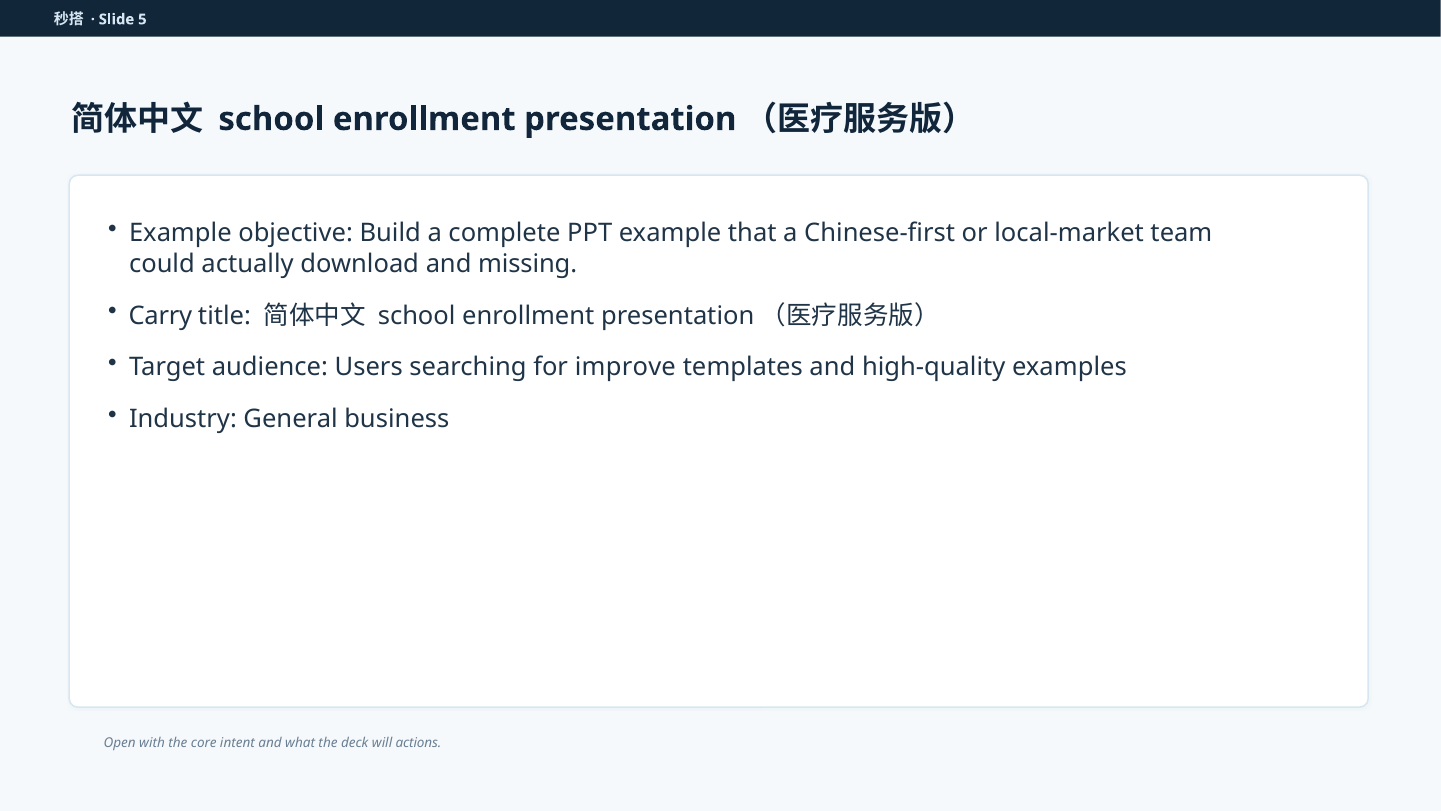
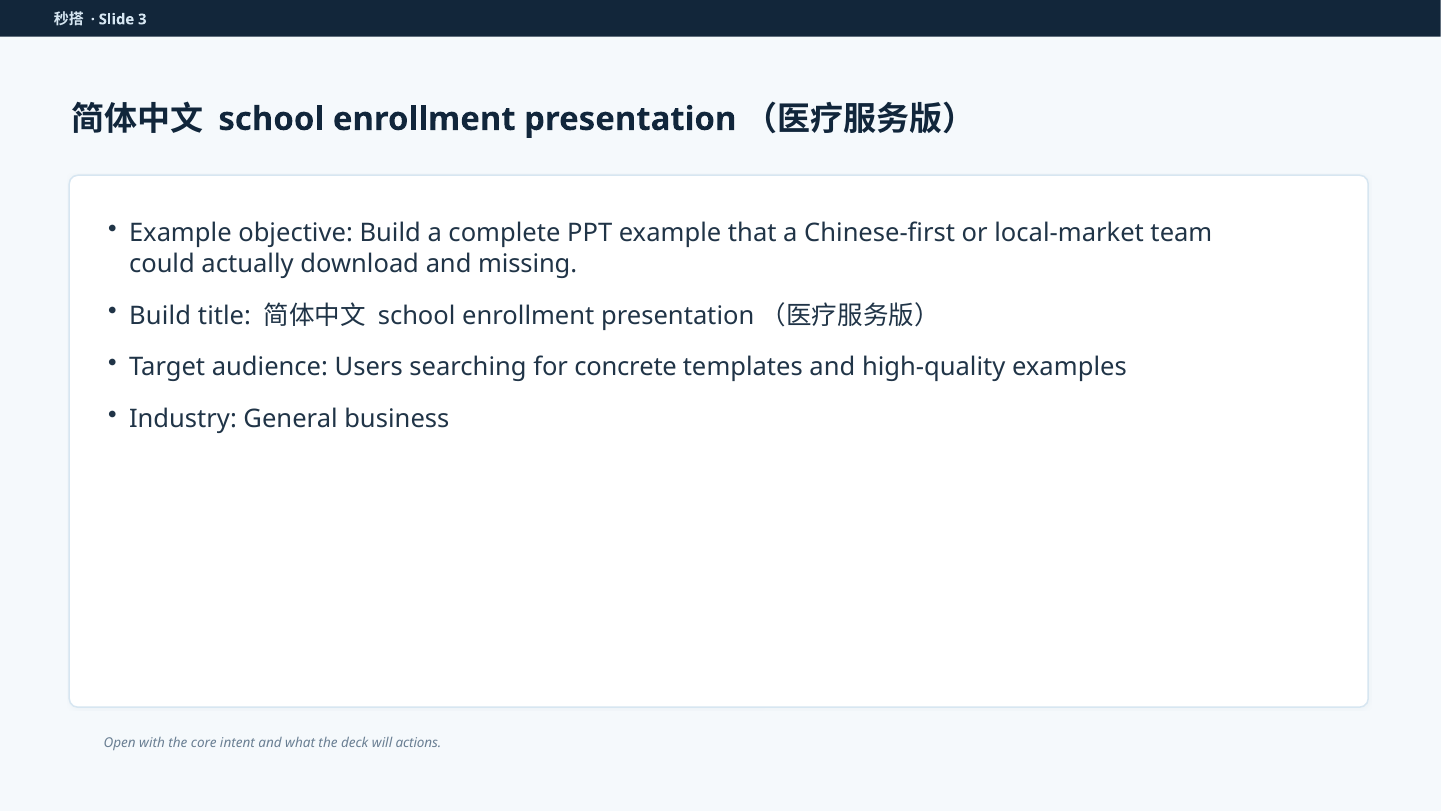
5: 5 -> 3
Carry at (160, 315): Carry -> Build
improve: improve -> concrete
